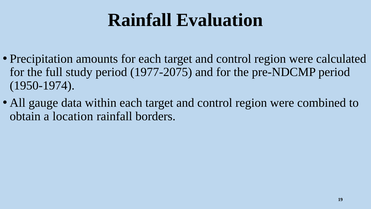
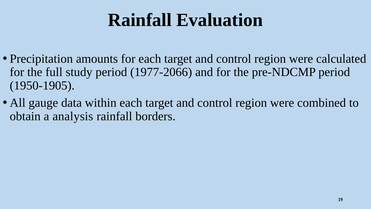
1977-2075: 1977-2075 -> 1977-2066
1950-1974: 1950-1974 -> 1950-1905
location: location -> analysis
